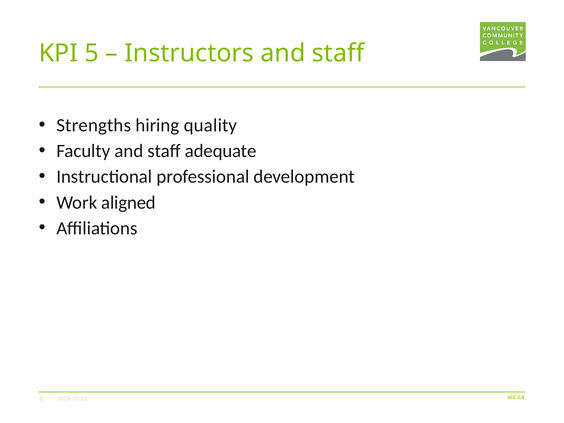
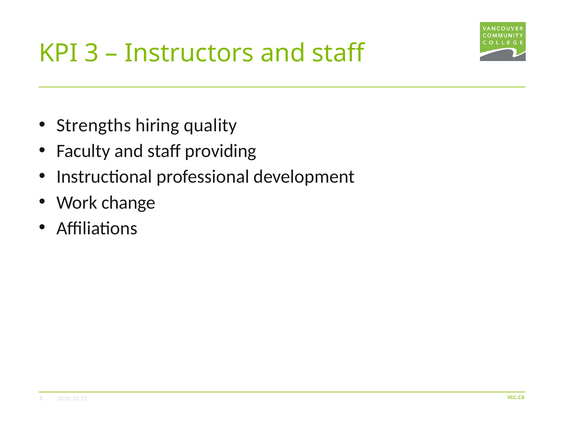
5: 5 -> 3
adequate: adequate -> providing
aligned: aligned -> change
